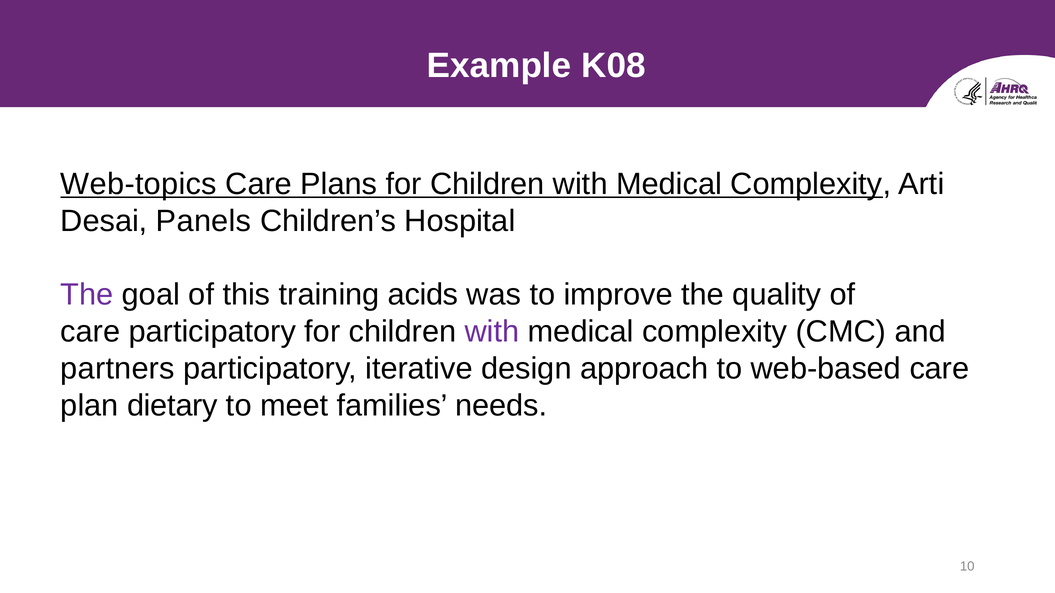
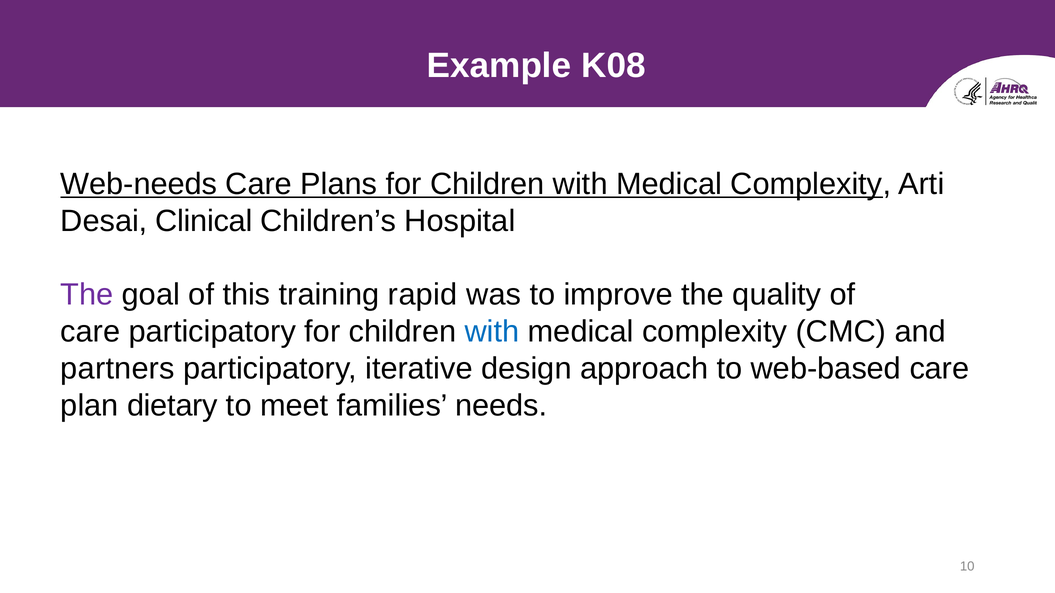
Web-topics: Web-topics -> Web-needs
Panels: Panels -> Clinical
acids: acids -> rapid
with at (492, 332) colour: purple -> blue
